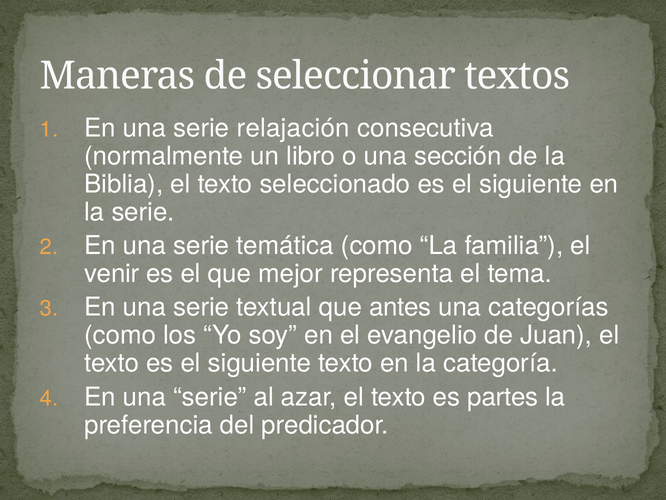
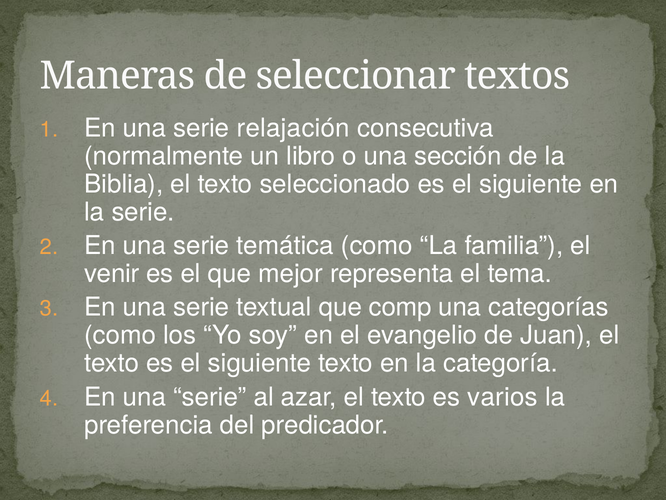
antes: antes -> comp
partes: partes -> varios
